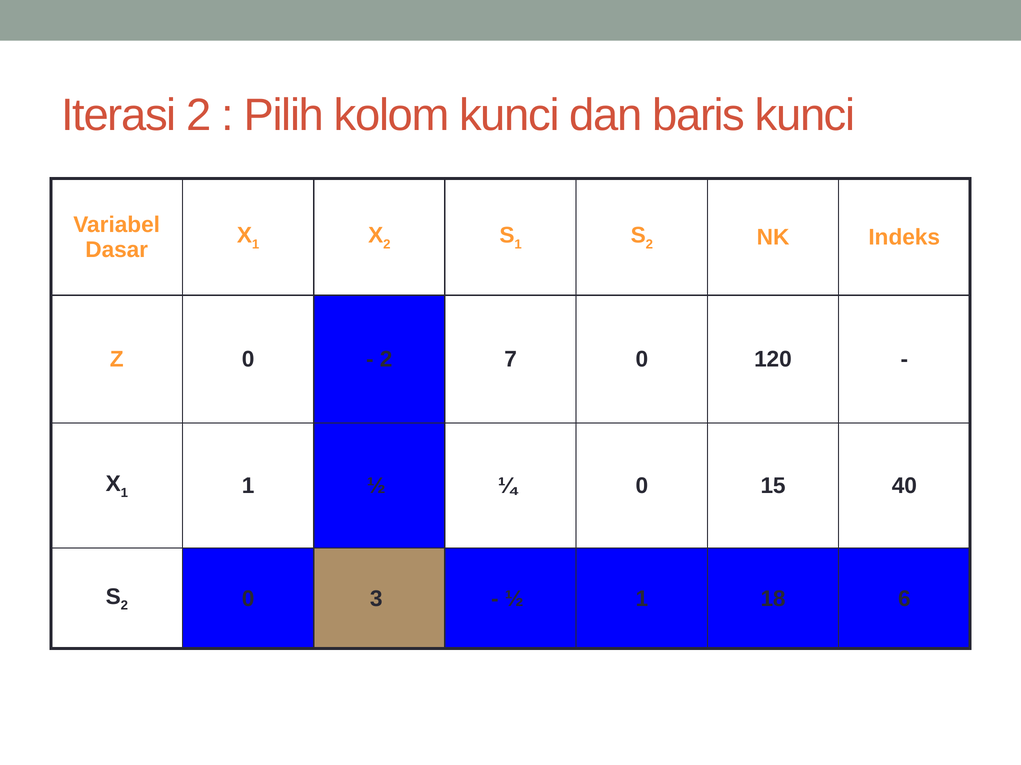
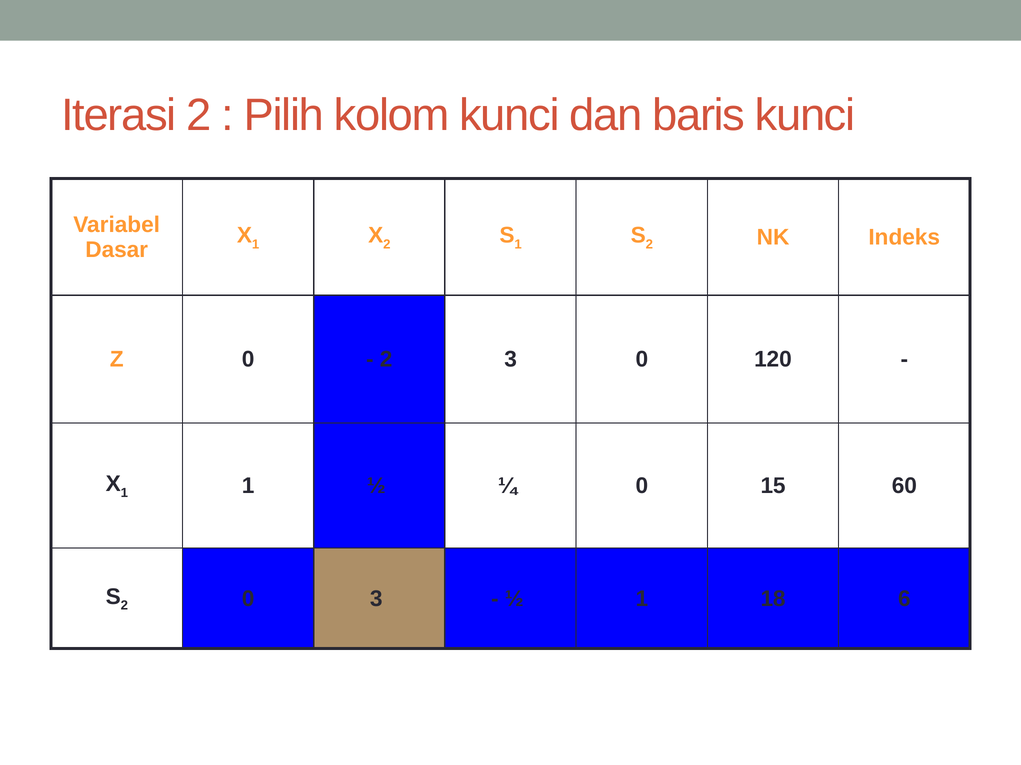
2 7: 7 -> 3
40: 40 -> 60
